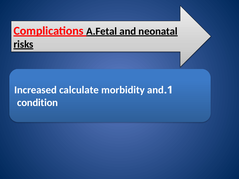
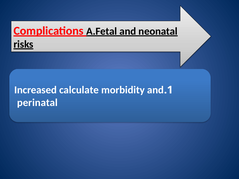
condition: condition -> perinatal
